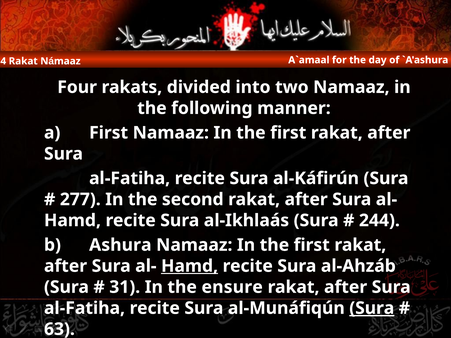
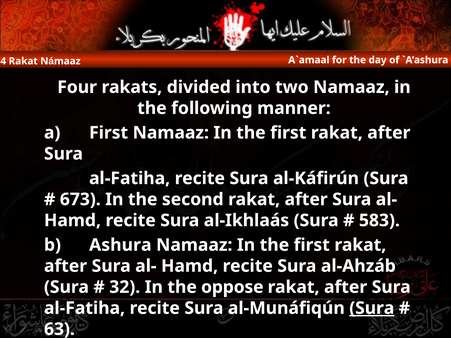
277: 277 -> 673
244: 244 -> 583
Hamd at (190, 266) underline: present -> none
31: 31 -> 32
ensure: ensure -> oppose
